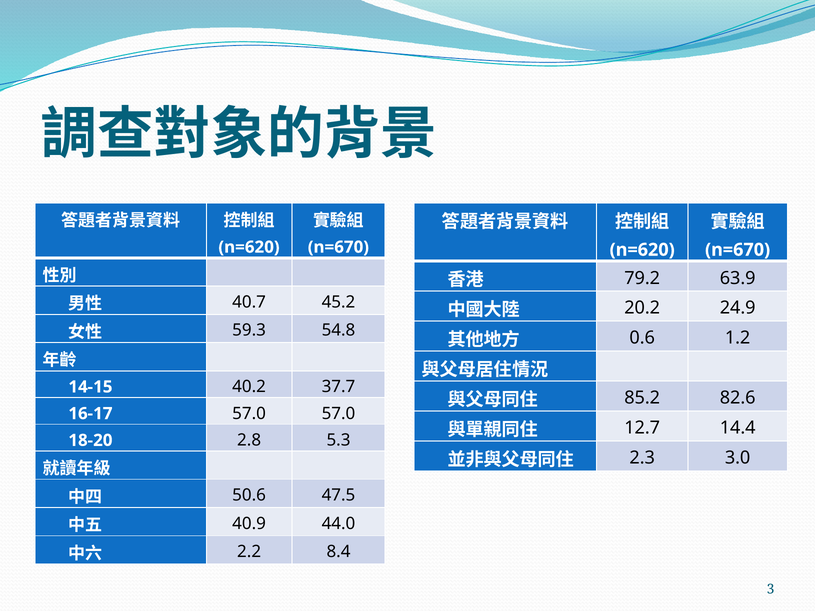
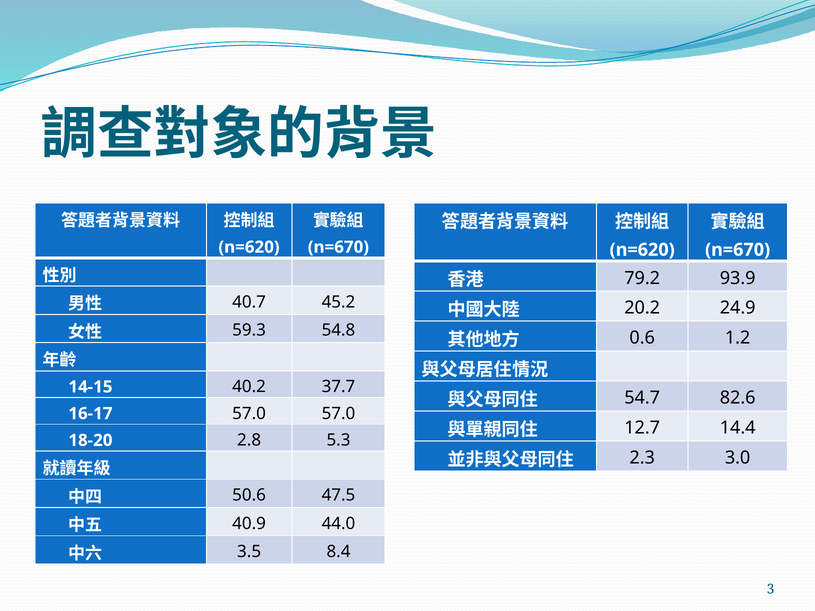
63.9: 63.9 -> 93.9
85.2: 85.2 -> 54.7
2.2: 2.2 -> 3.5
